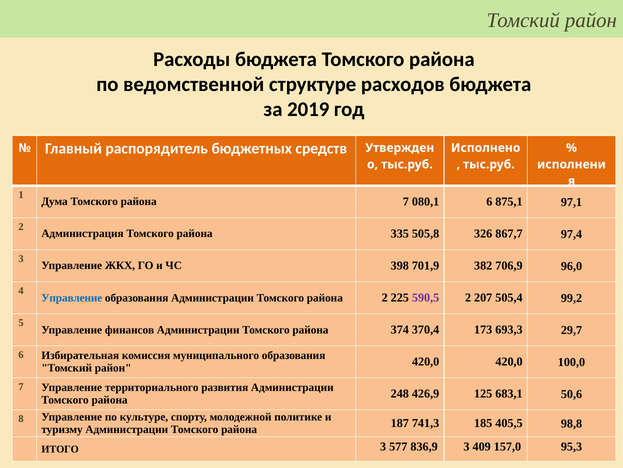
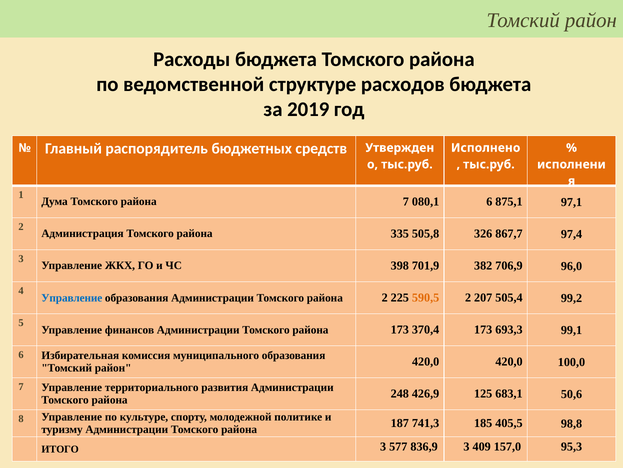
590,5 colour: purple -> orange
района 374: 374 -> 173
29,7: 29,7 -> 99,1
